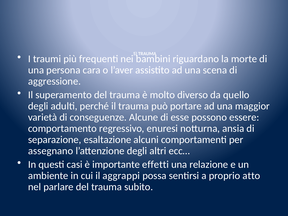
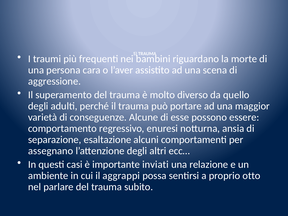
effetti: effetti -> inviati
atto: atto -> otto
